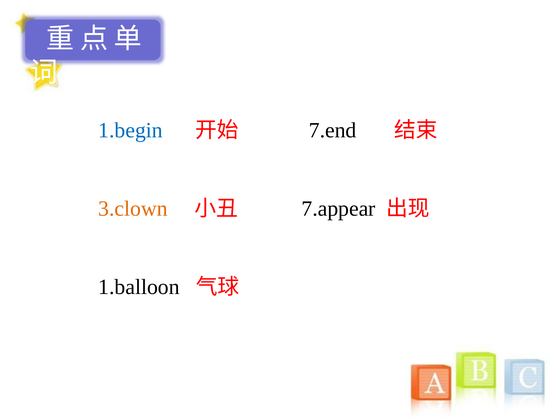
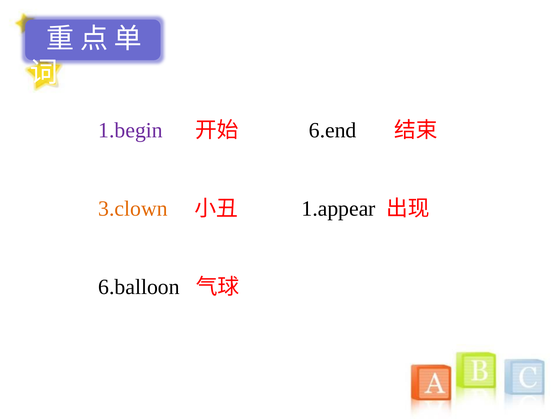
1.begin colour: blue -> purple
7.end: 7.end -> 6.end
7.appear: 7.appear -> 1.appear
1.balloon: 1.balloon -> 6.balloon
